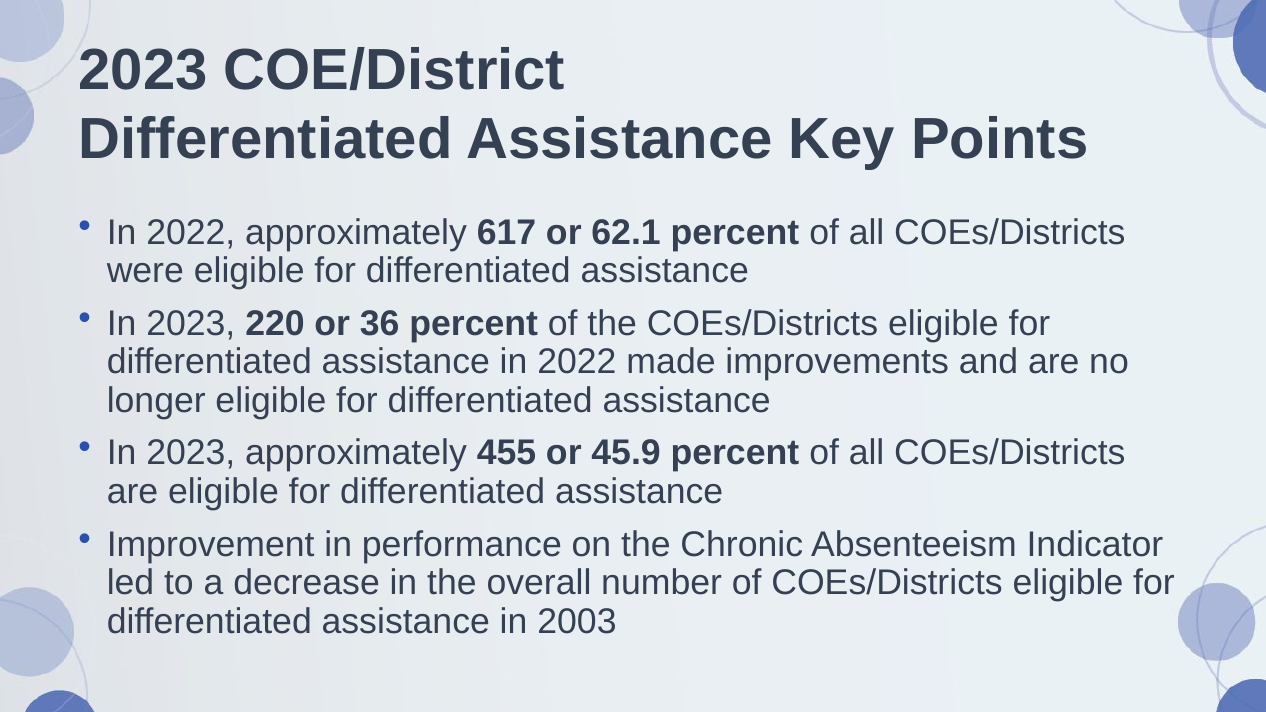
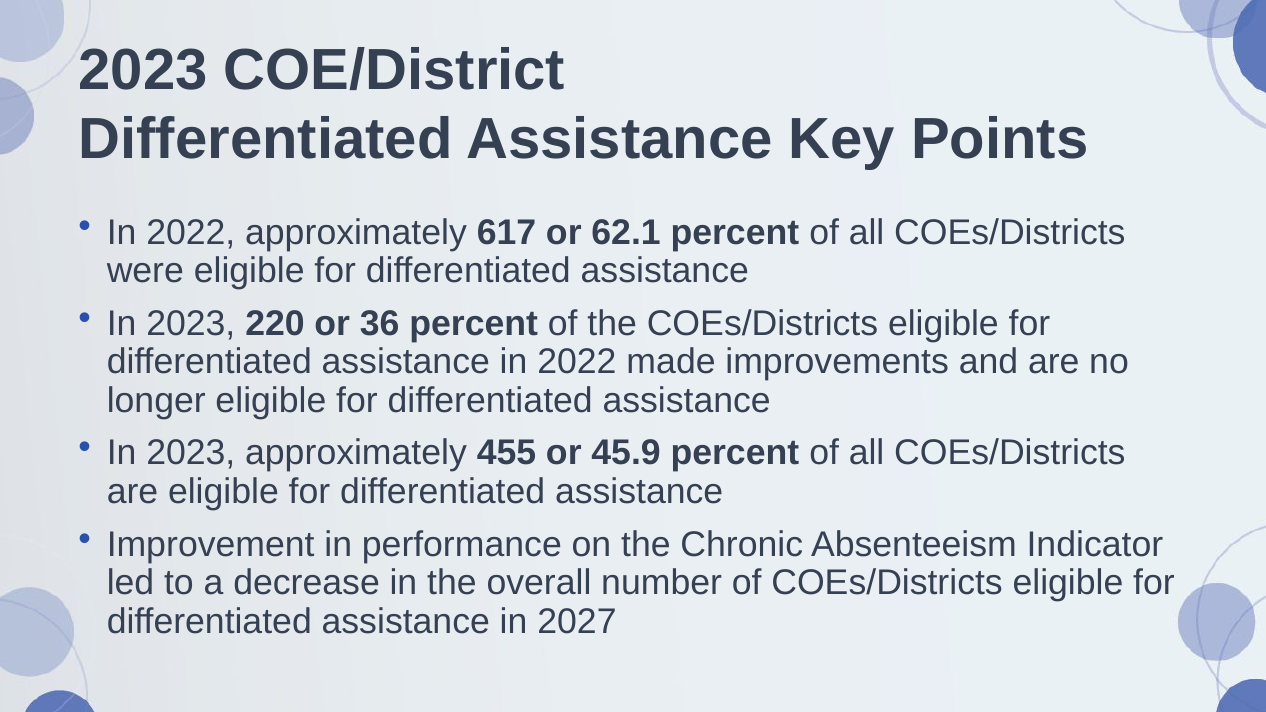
2003: 2003 -> 2027
